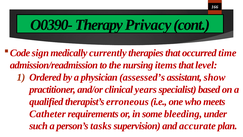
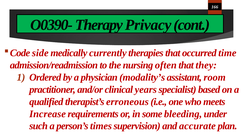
sign: sign -> side
items: items -> often
level: level -> they
assessed’s: assessed’s -> modality’s
show: show -> room
Catheter: Catheter -> Increase
tasks: tasks -> times
